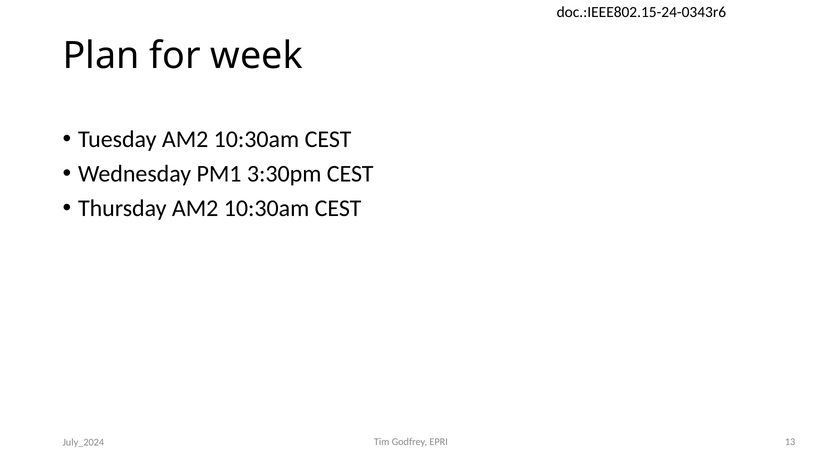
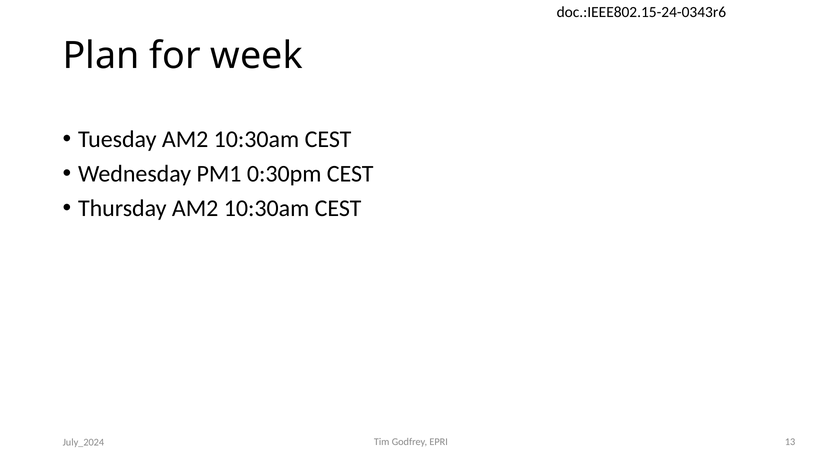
3:30pm: 3:30pm -> 0:30pm
